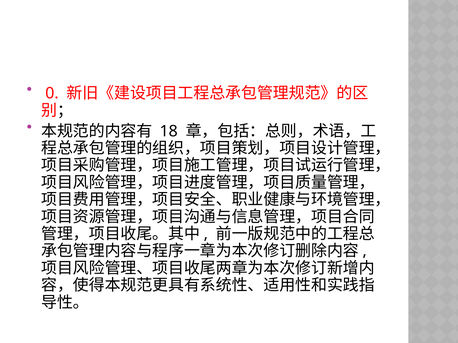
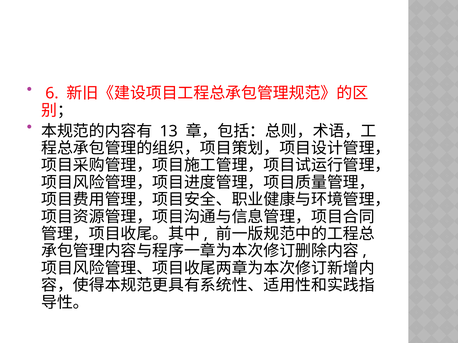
0: 0 -> 6
18: 18 -> 13
